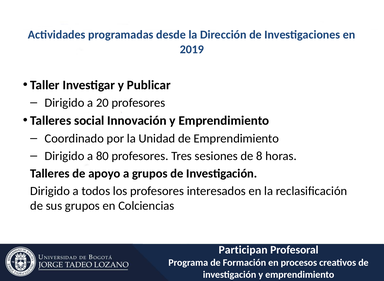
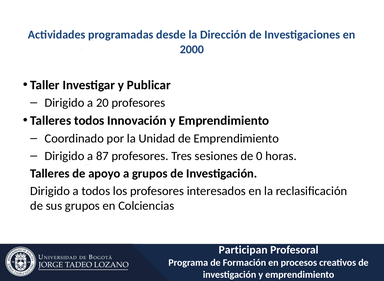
2019: 2019 -> 2000
Talleres social: social -> todos
80: 80 -> 87
8: 8 -> 0
